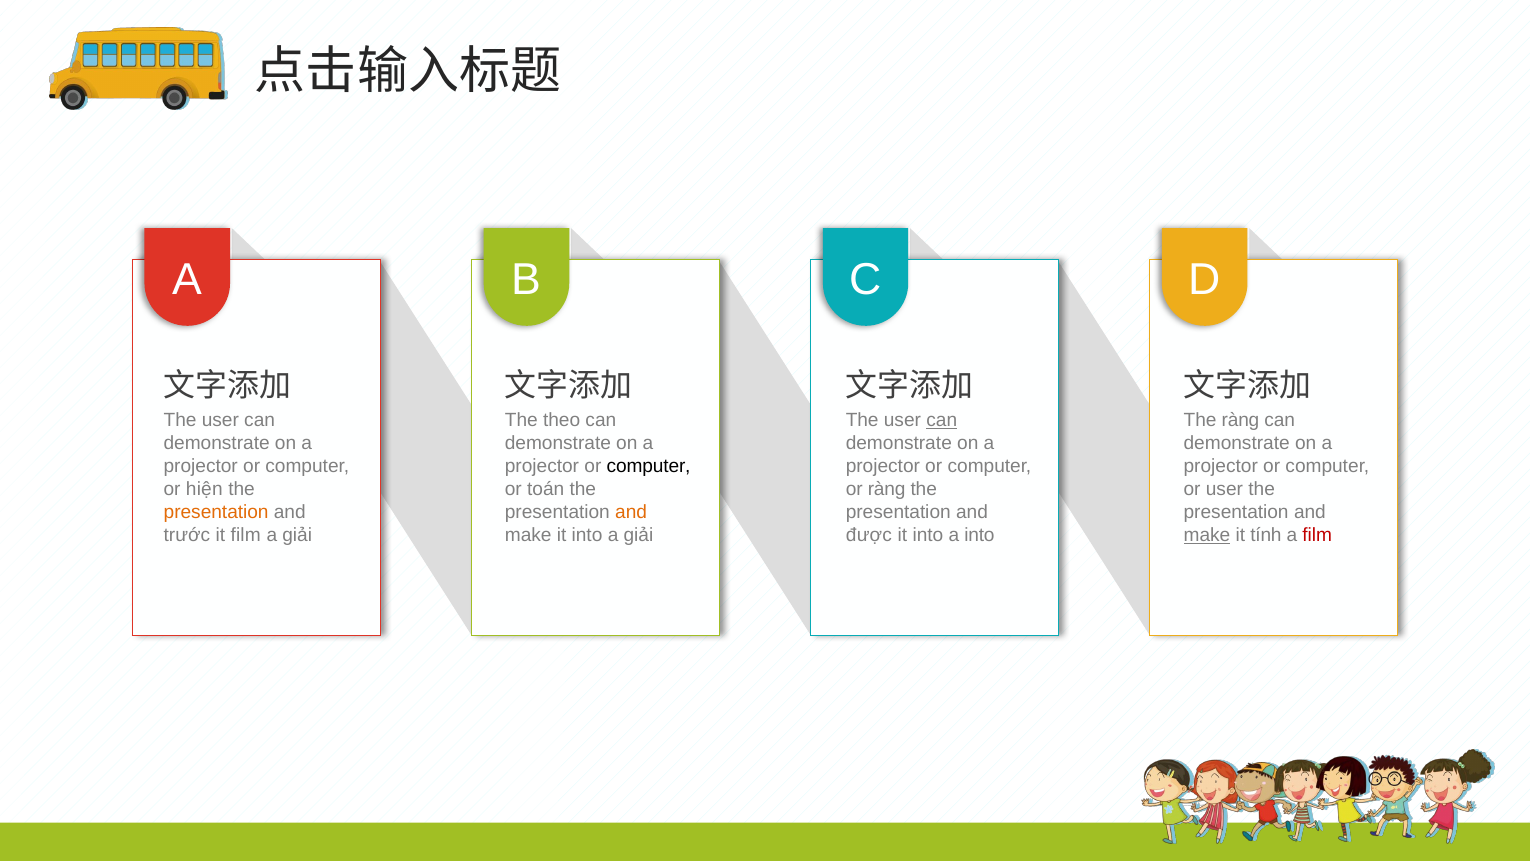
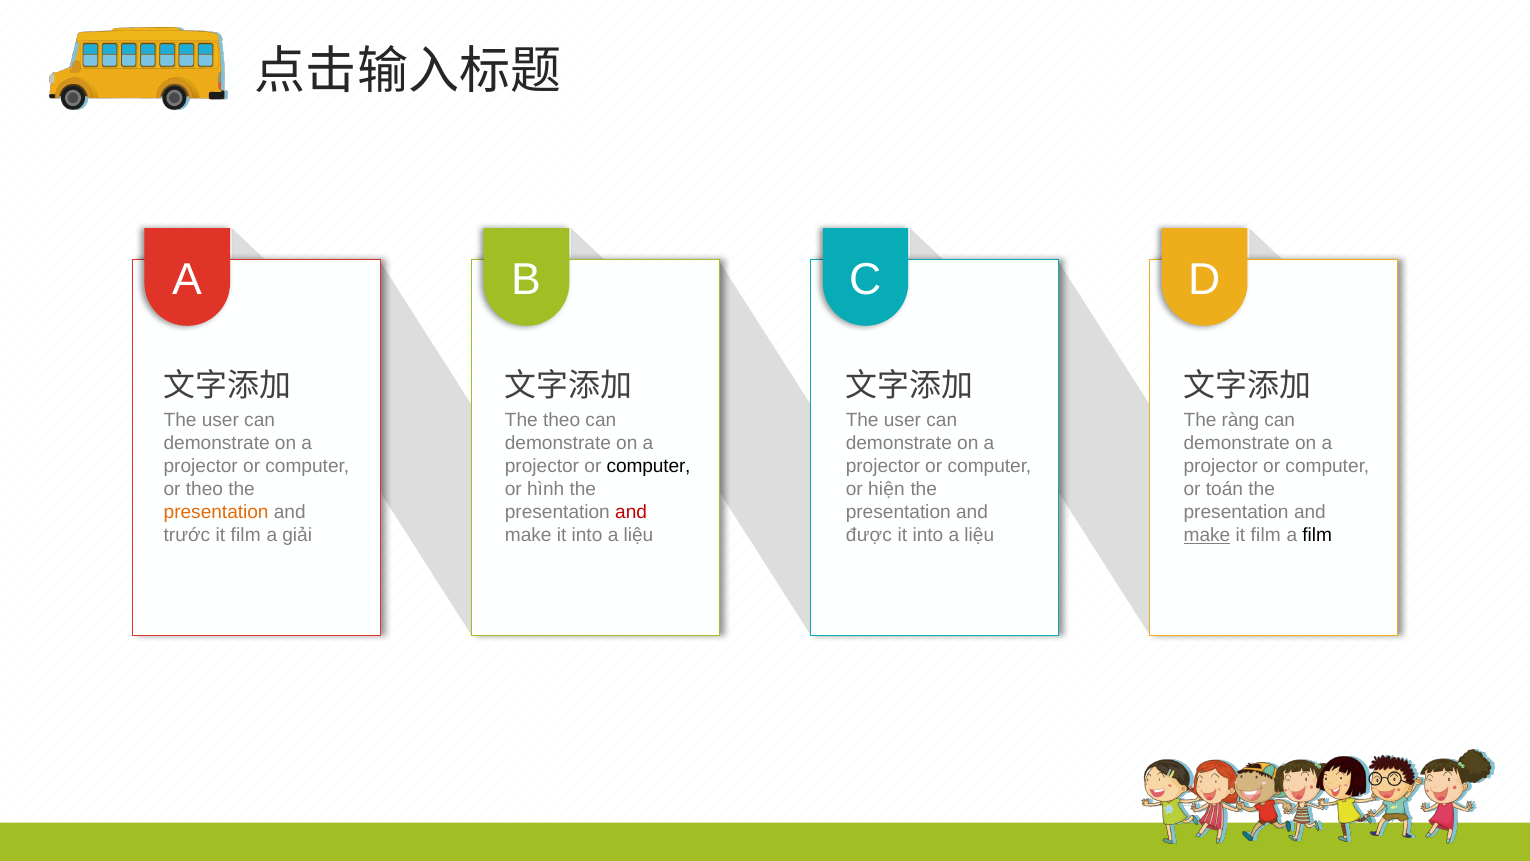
can at (942, 420) underline: present -> none
or hiện: hiện -> theo
toán: toán -> hình
or ràng: ràng -> hiện
or user: user -> toán
and at (631, 512) colour: orange -> red
giải at (638, 535): giải -> liệu
into at (979, 535): into -> liệu
tính at (1266, 535): tính -> film
film at (1317, 535) colour: red -> black
